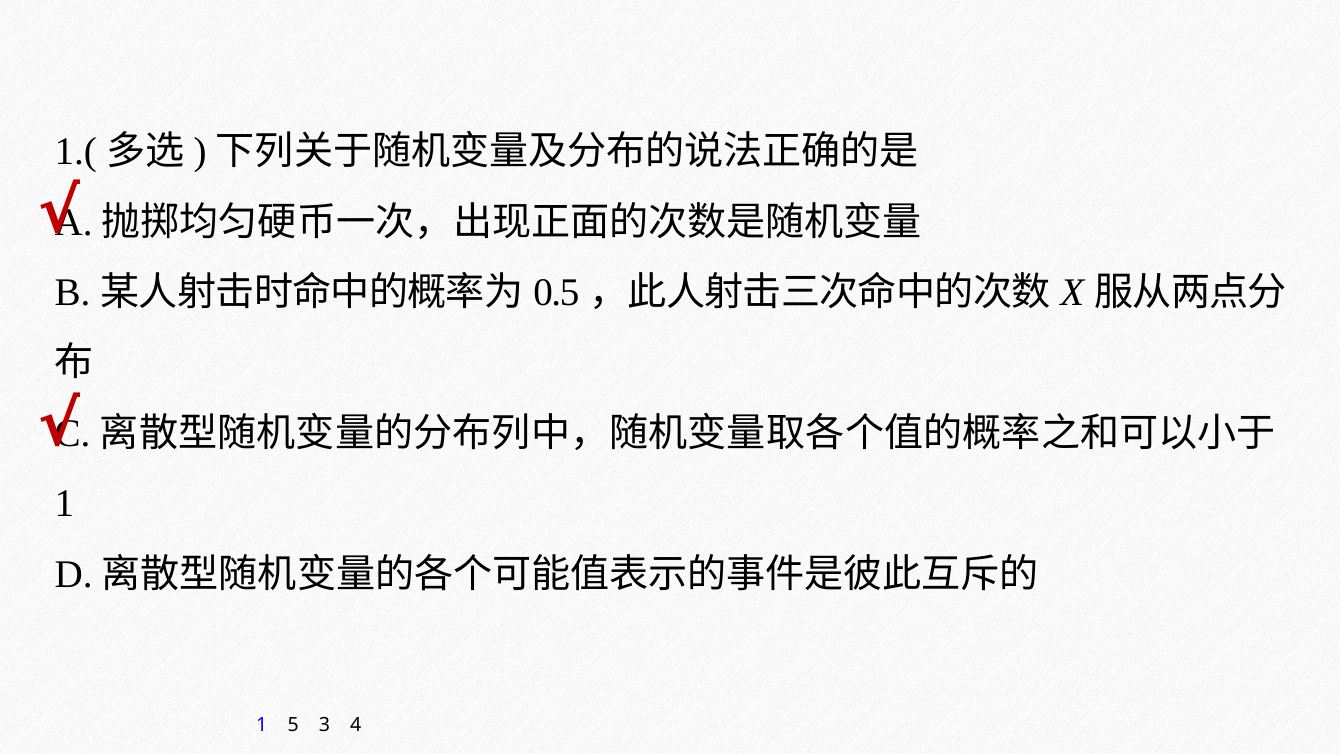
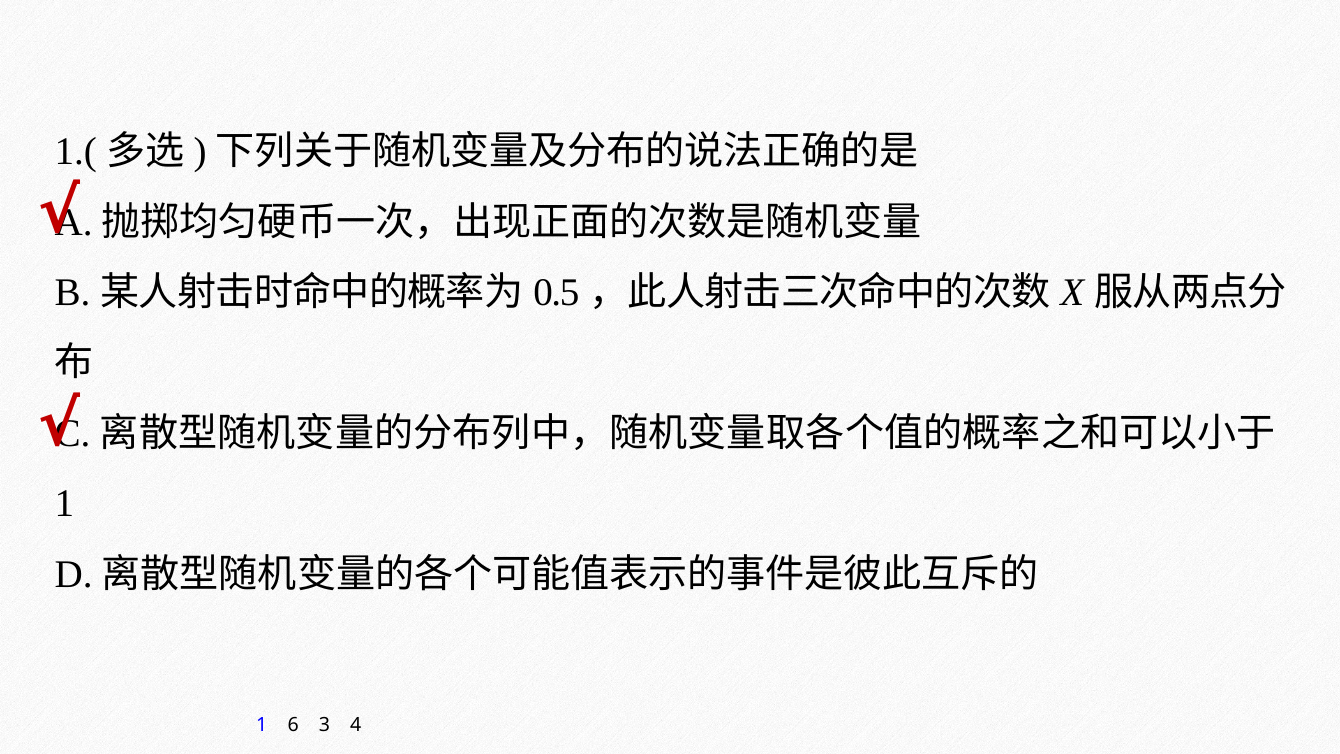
5: 5 -> 6
